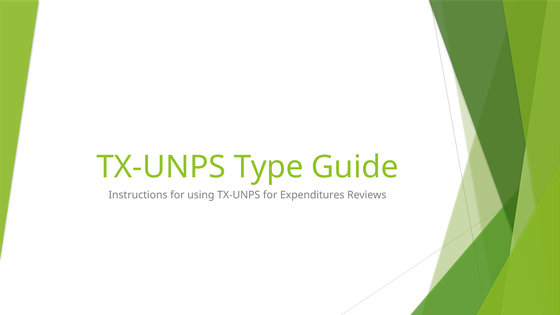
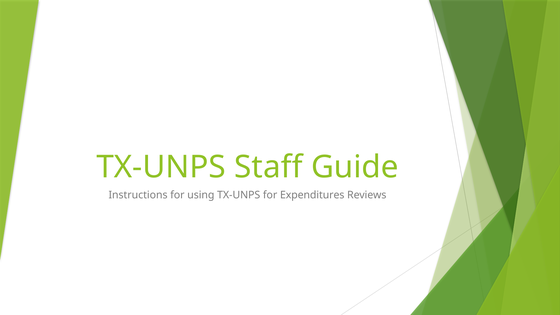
Type: Type -> Staff
